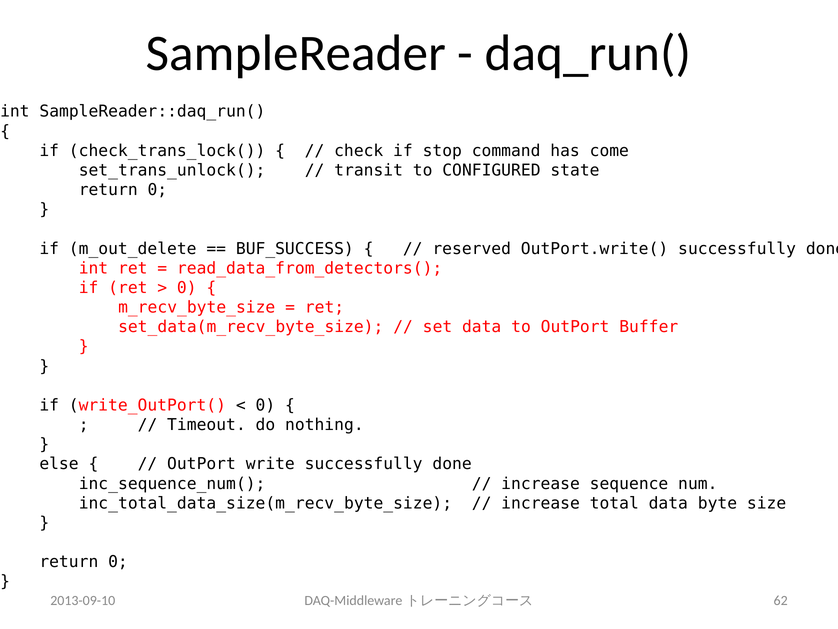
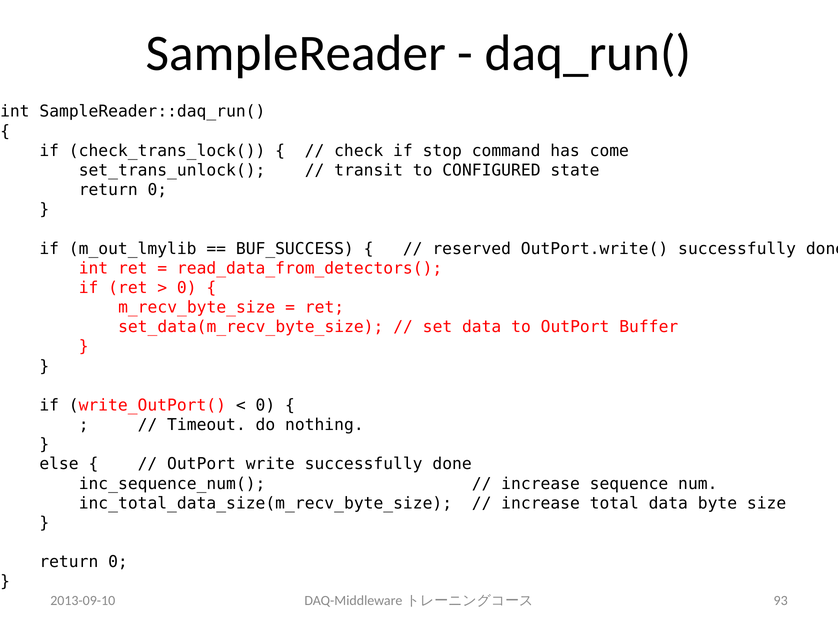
m_out_delete: m_out_delete -> m_out_lmylib
62: 62 -> 93
